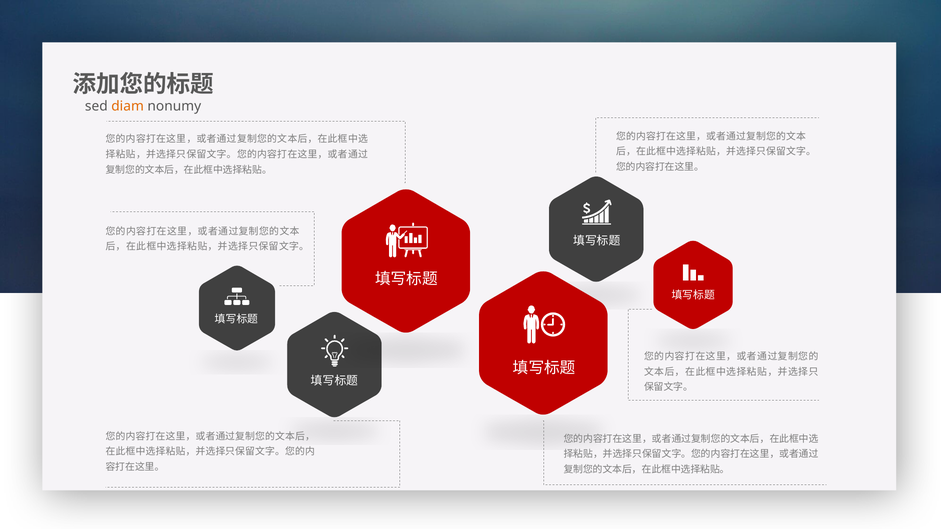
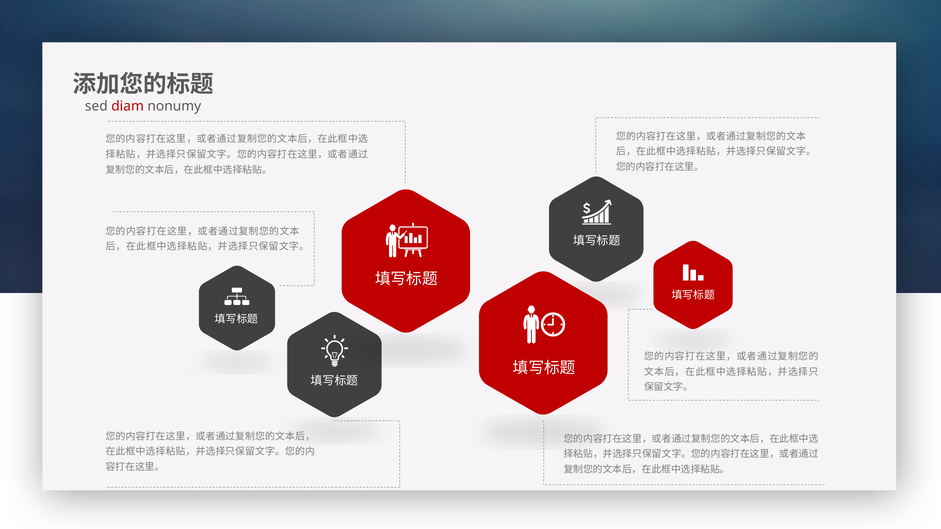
diam colour: orange -> red
